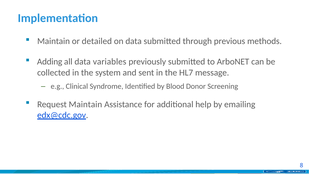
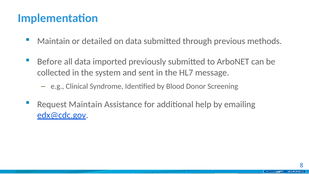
Adding: Adding -> Before
variables: variables -> imported
